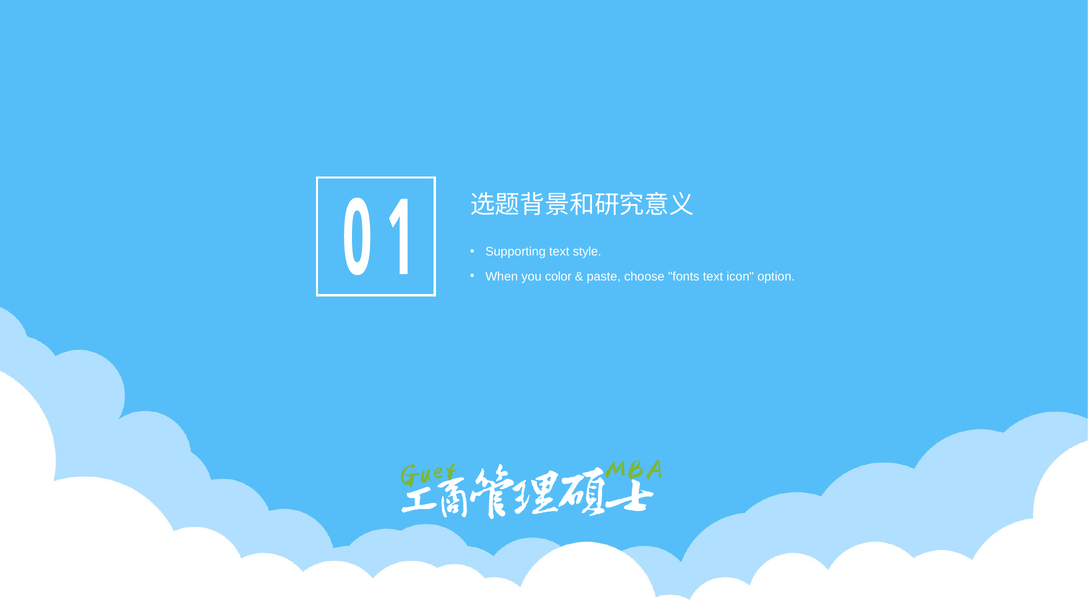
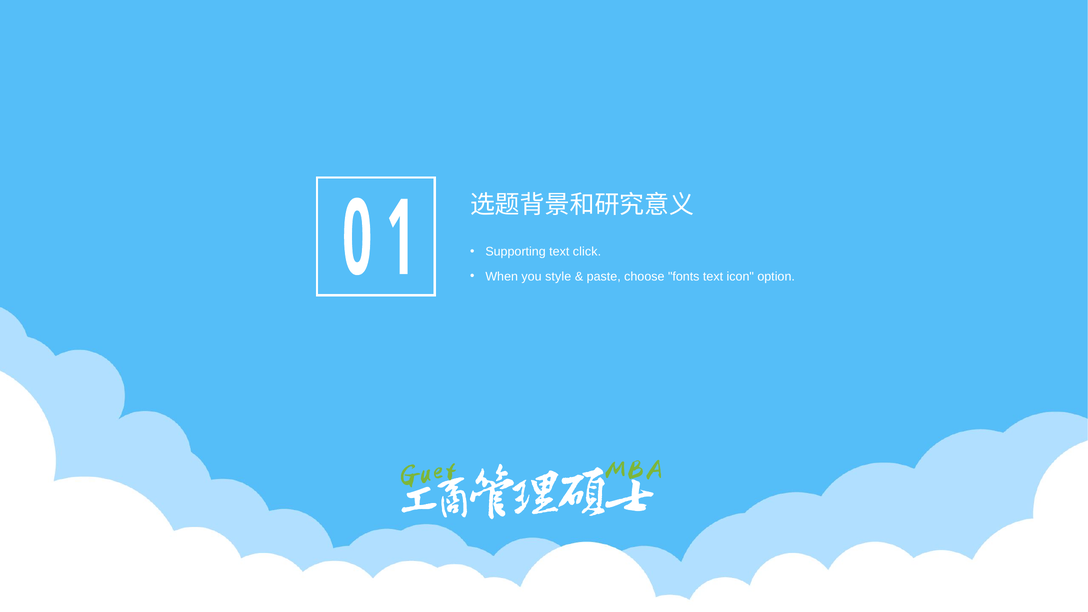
style: style -> click
color: color -> style
